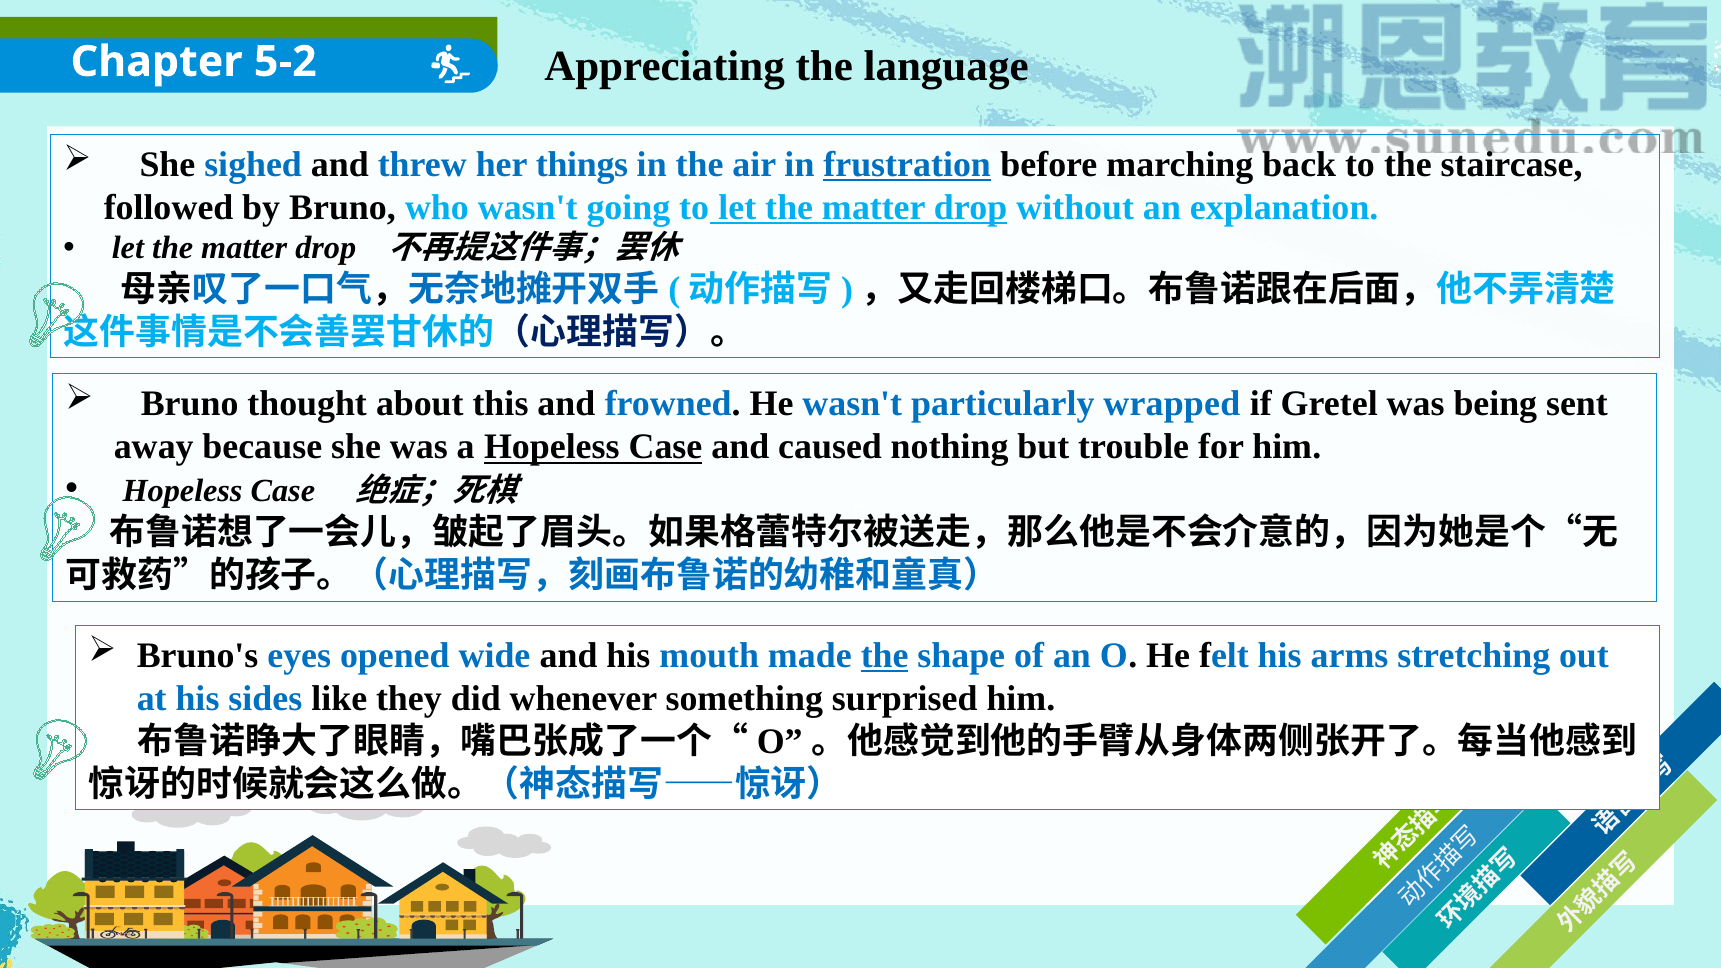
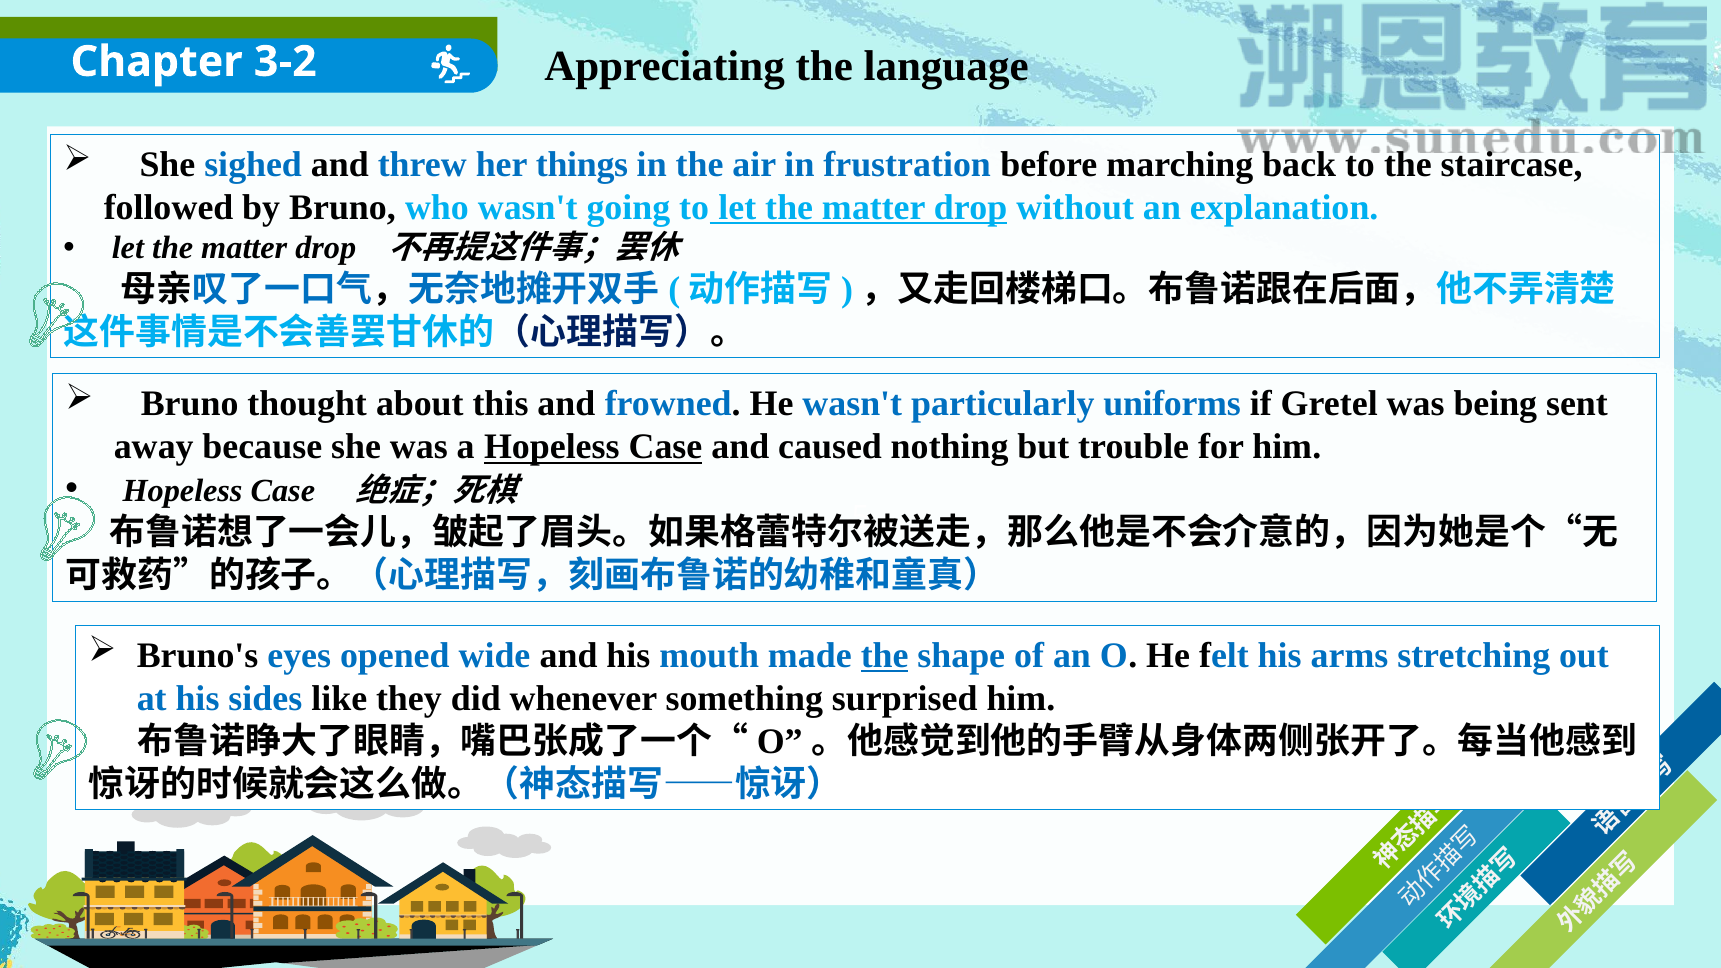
5-2: 5-2 -> 3-2
frustration underline: present -> none
wrapped: wrapped -> uniforms
